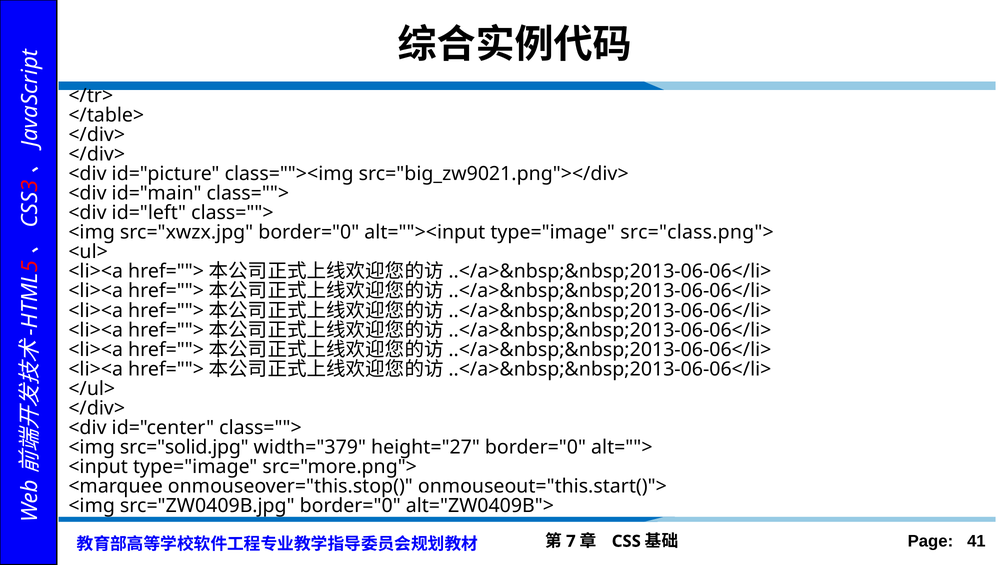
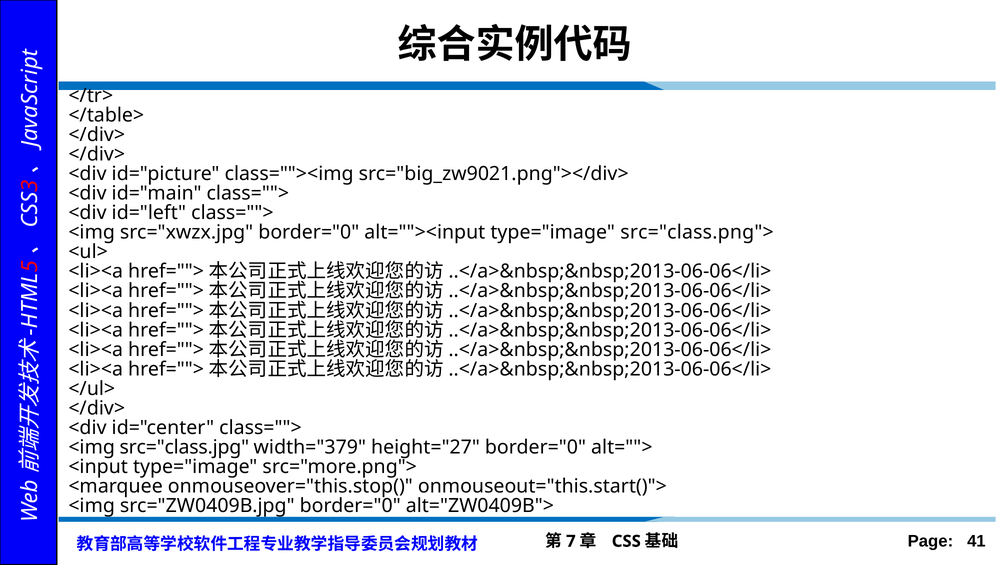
src="solid.jpg: src="solid.jpg -> src="class.jpg
